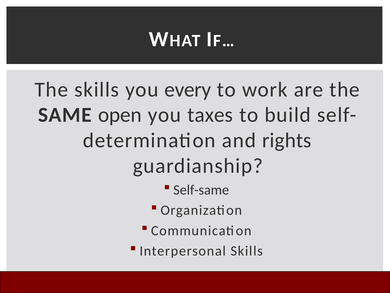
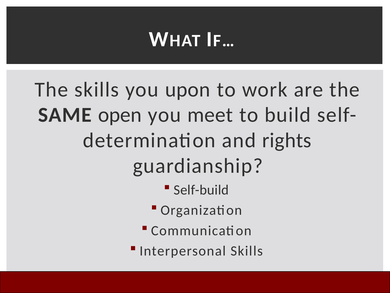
every: every -> upon
taxes: taxes -> meet
Self-same: Self-same -> Self-build
